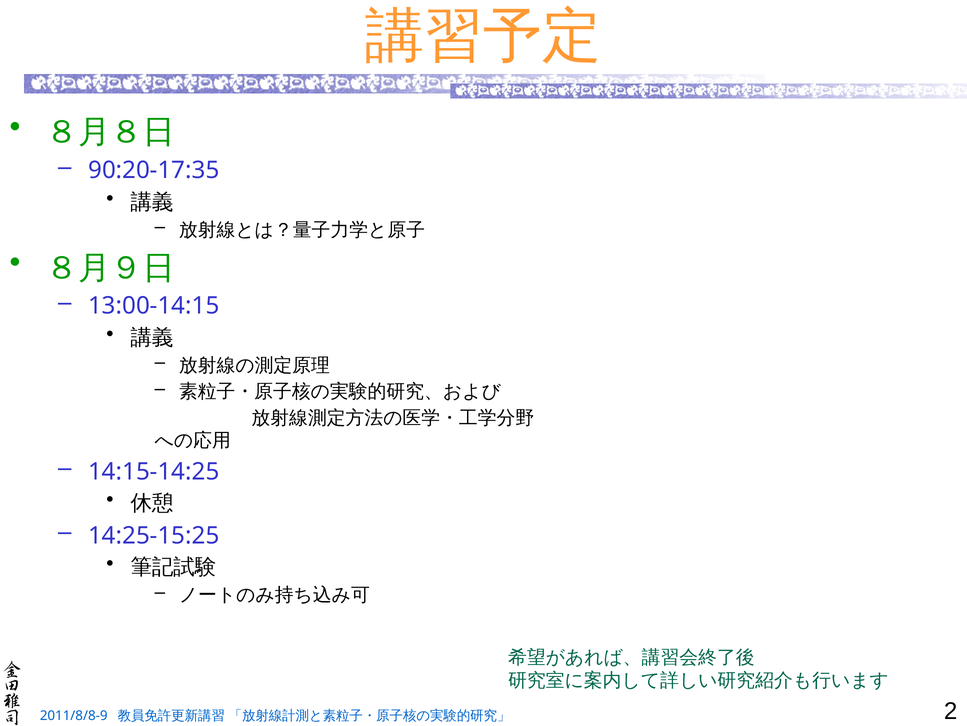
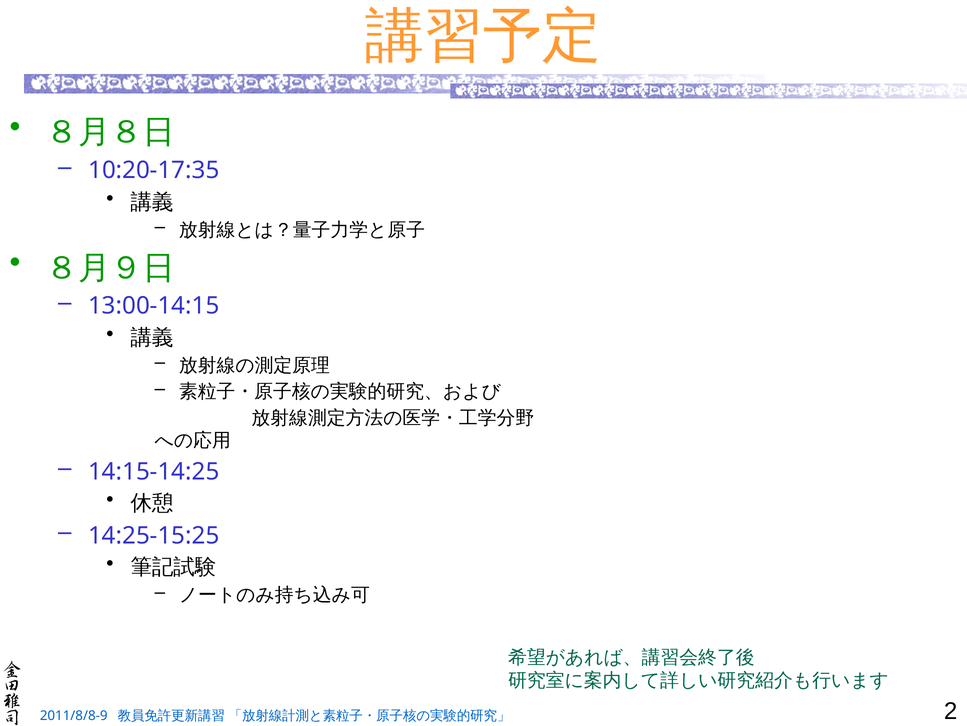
90:20-17:35: 90:20-17:35 -> 10:20-17:35
